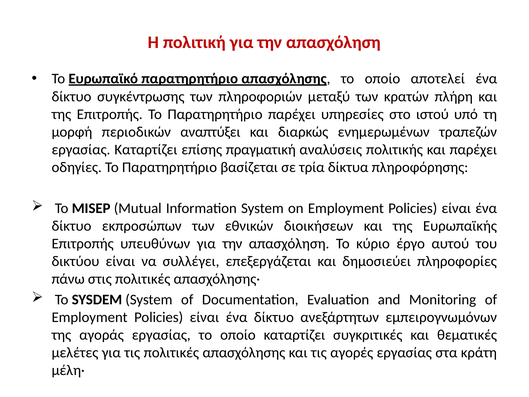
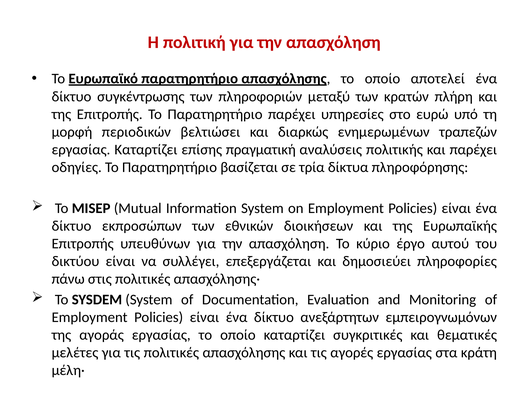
ιστού: ιστού -> ευρώ
αναπτύξει: αναπτύξει -> βελτιώσει
